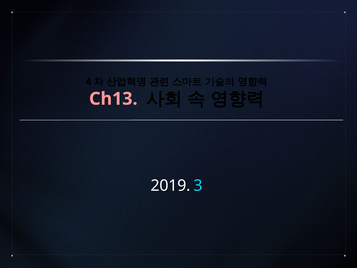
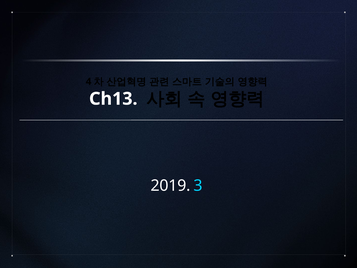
Ch13 colour: pink -> white
